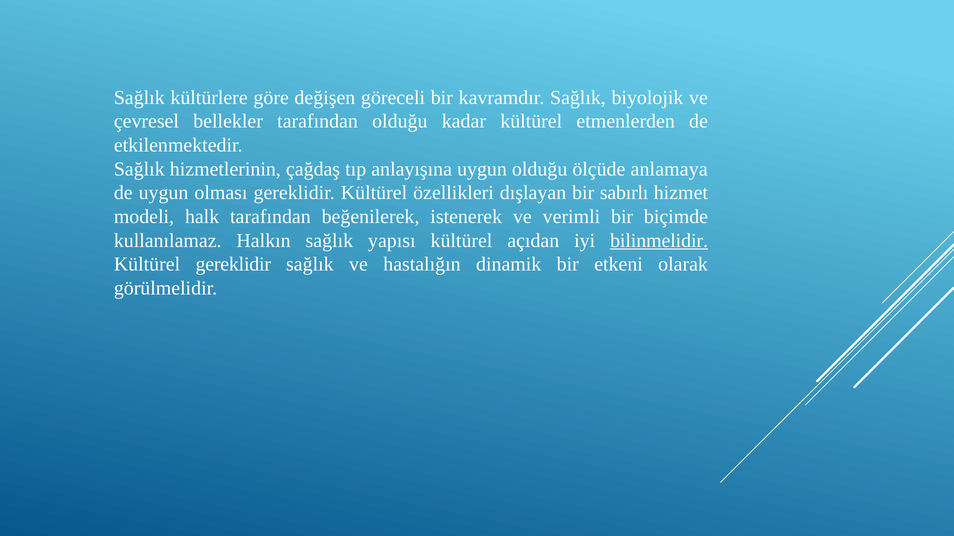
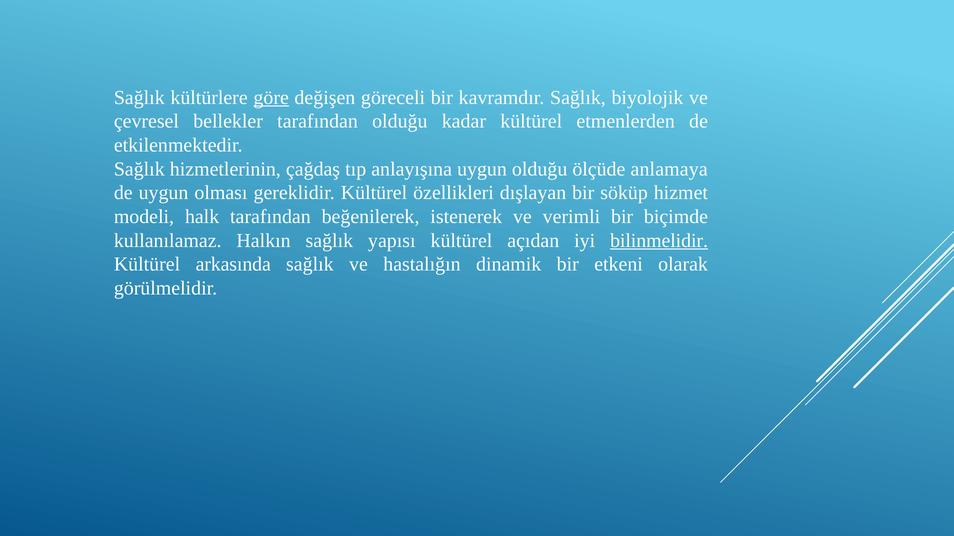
göre underline: none -> present
sabırlı: sabırlı -> söküp
Kültürel gereklidir: gereklidir -> arkasında
